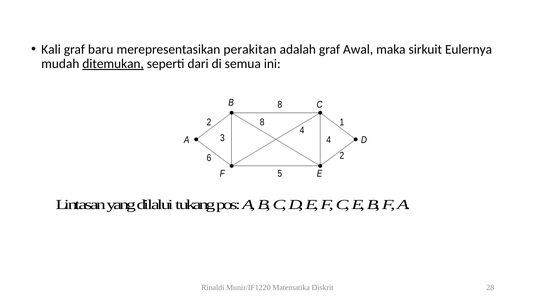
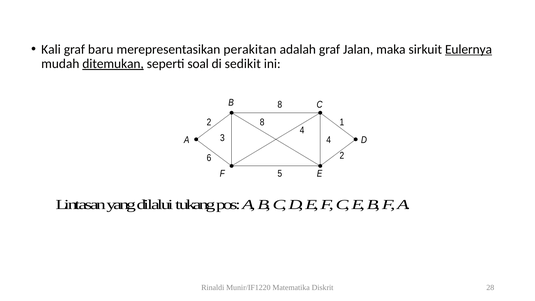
Awal: Awal -> Jalan
Eulernya underline: none -> present
dari: dari -> soal
semua: semua -> sedikit
